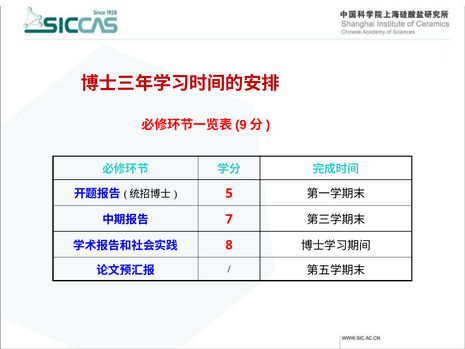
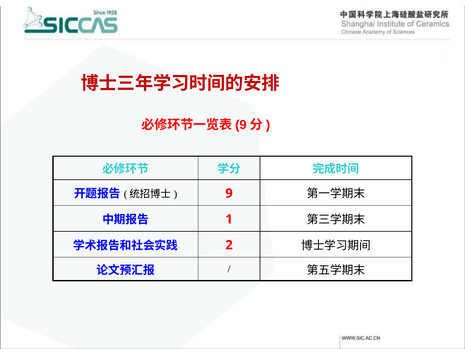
5: 5 -> 9
7: 7 -> 1
8: 8 -> 2
